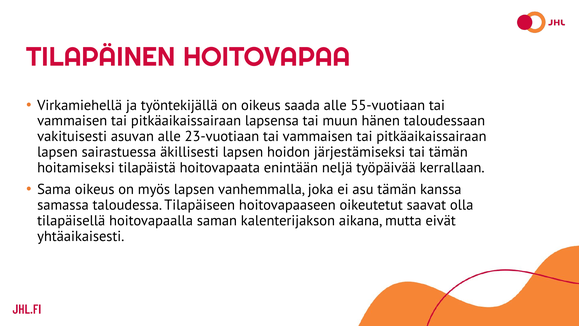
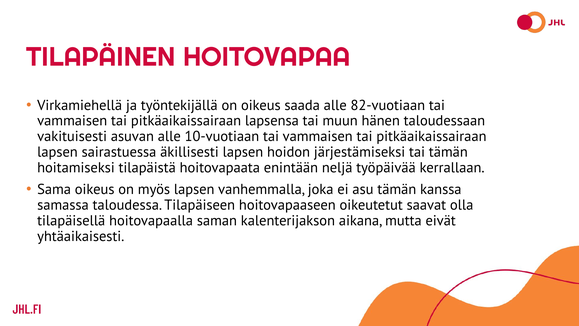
55-vuotiaan: 55-vuotiaan -> 82-vuotiaan
23-vuotiaan: 23-vuotiaan -> 10-vuotiaan
